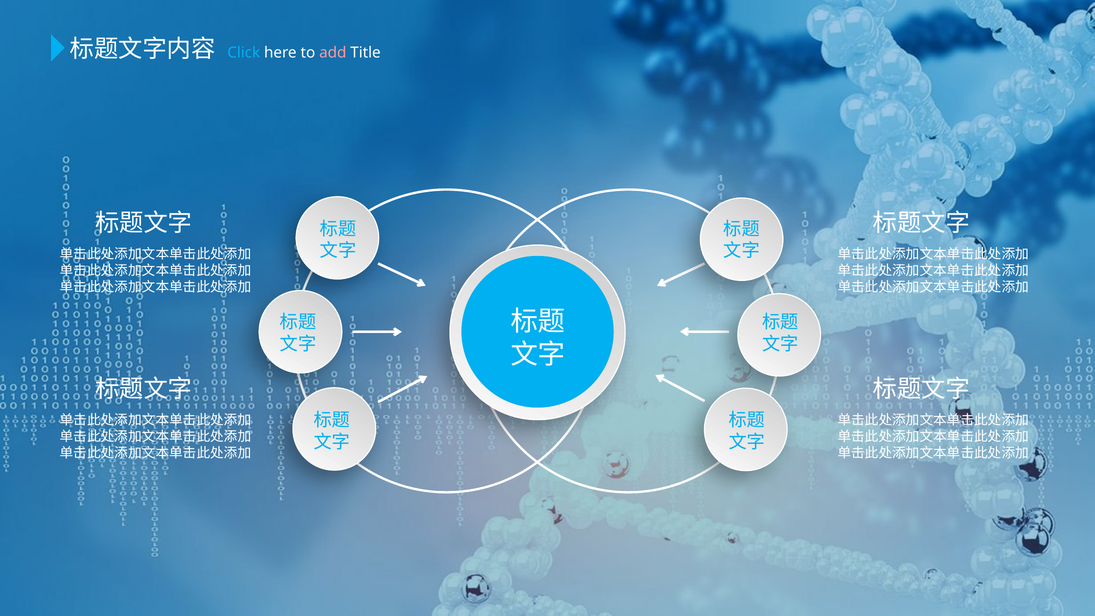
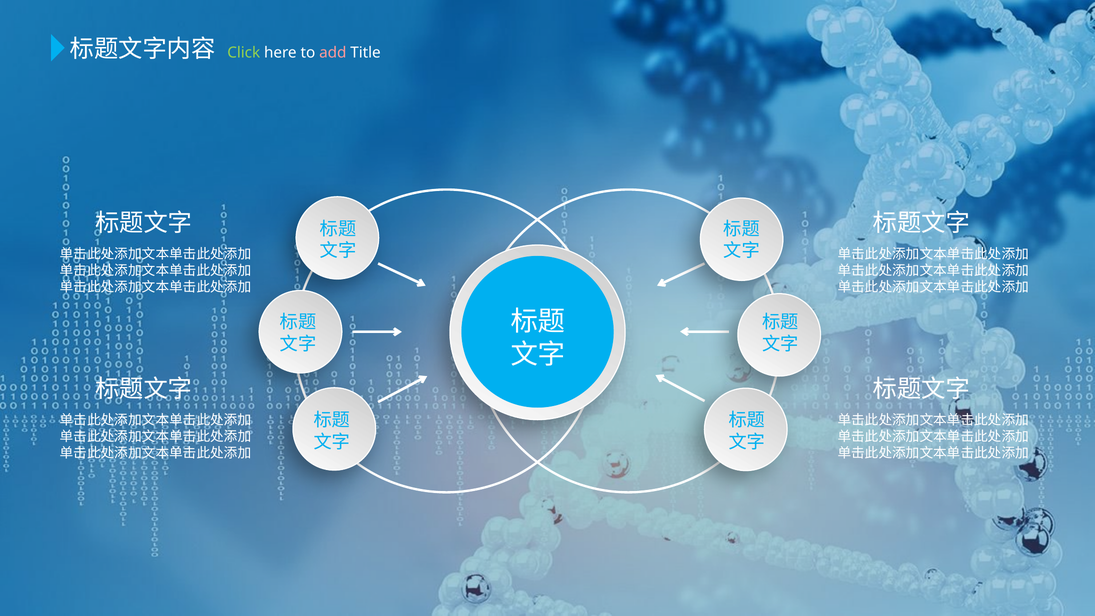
Click colour: light blue -> light green
